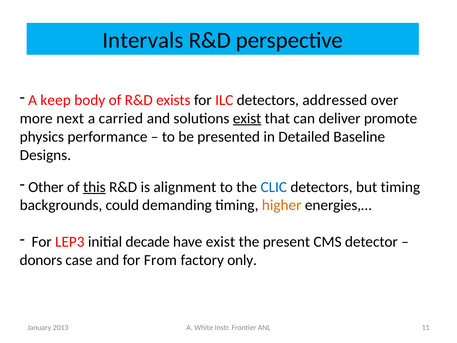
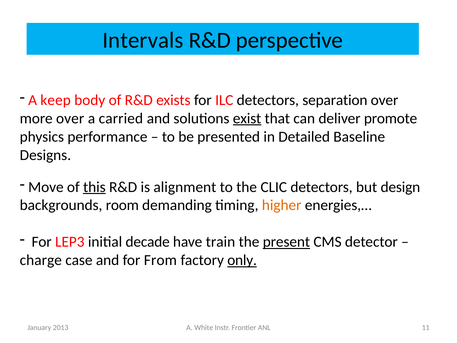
addressed: addressed -> separation
more next: next -> over
Other: Other -> Move
CLIC colour: blue -> black
but timing: timing -> design
could: could -> room
have exist: exist -> train
present underline: none -> present
donors: donors -> charge
only underline: none -> present
